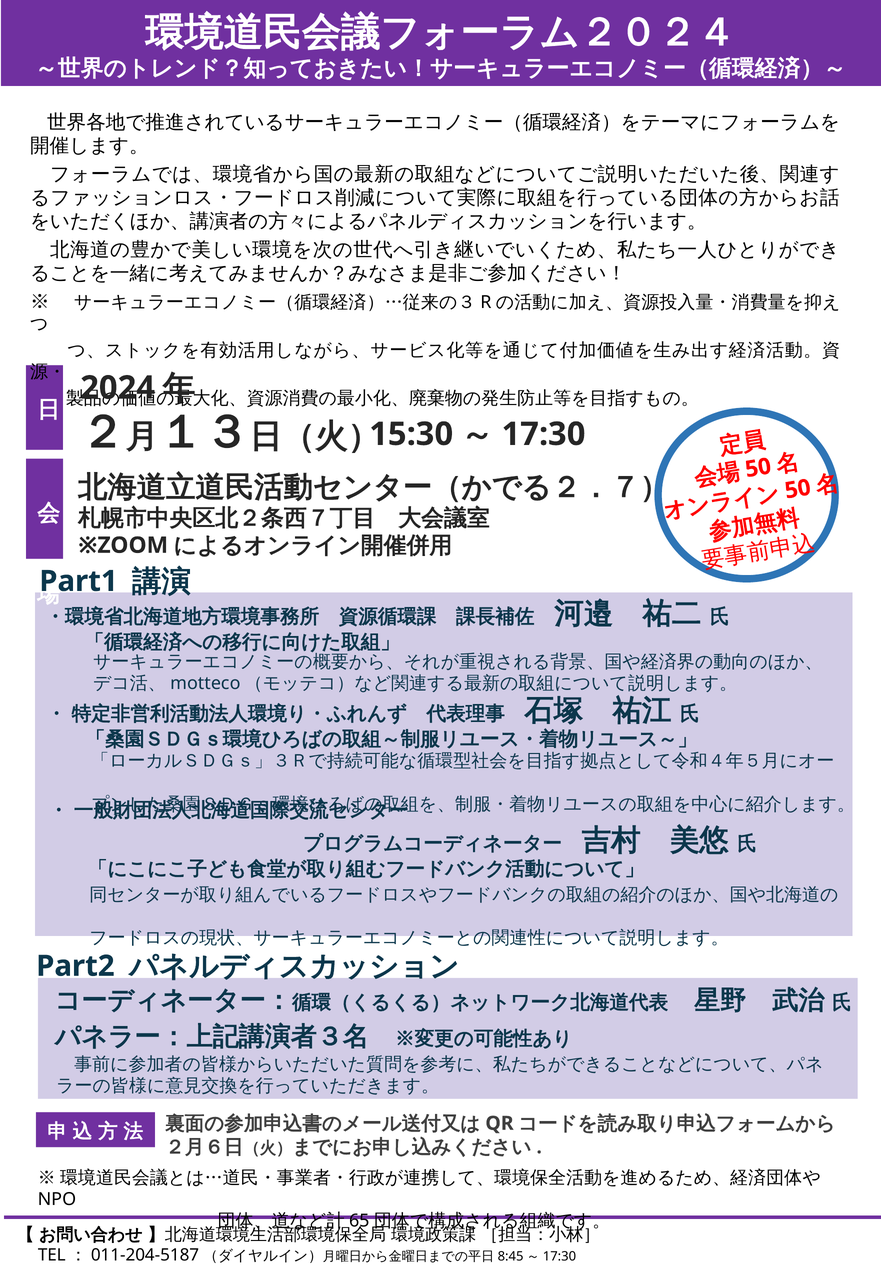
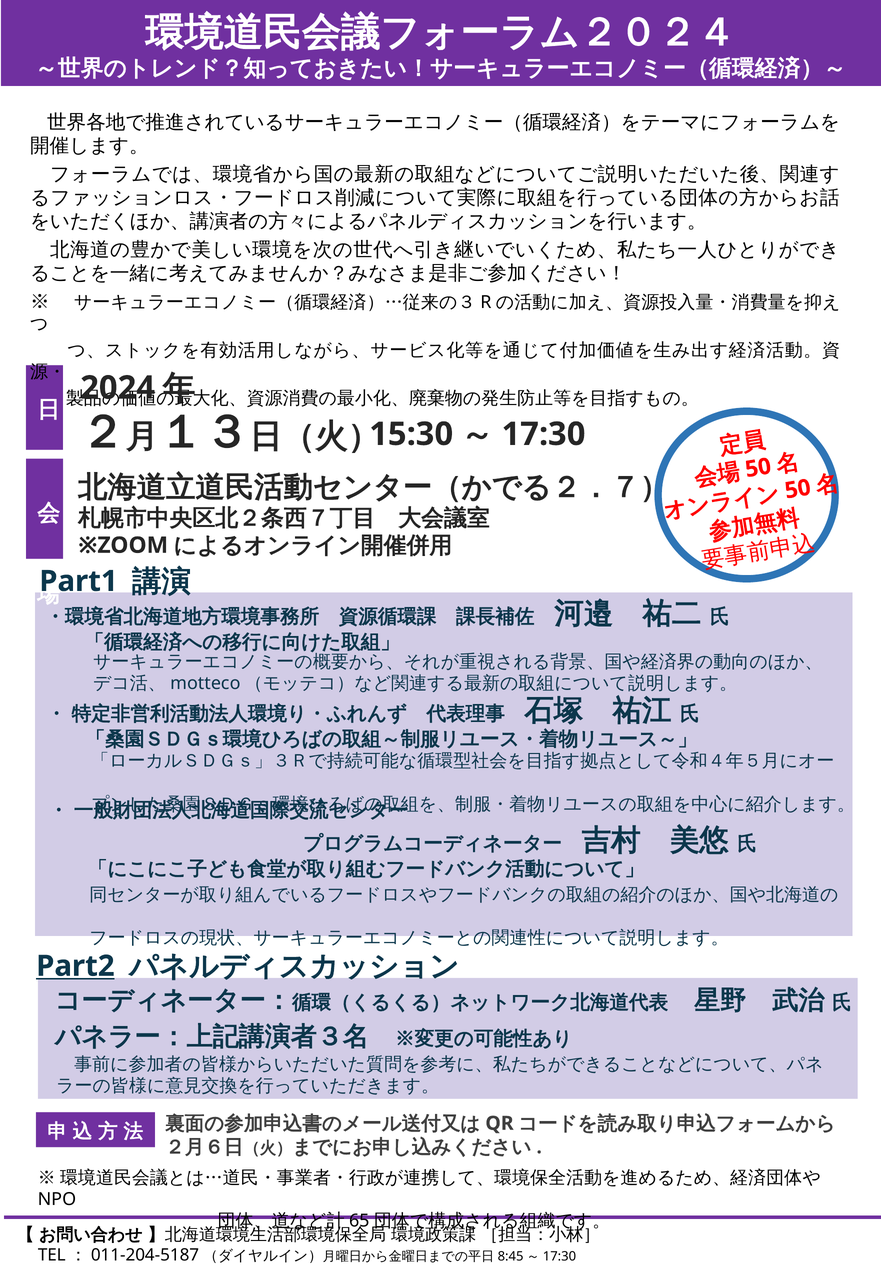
Part2 underline: none -> present
